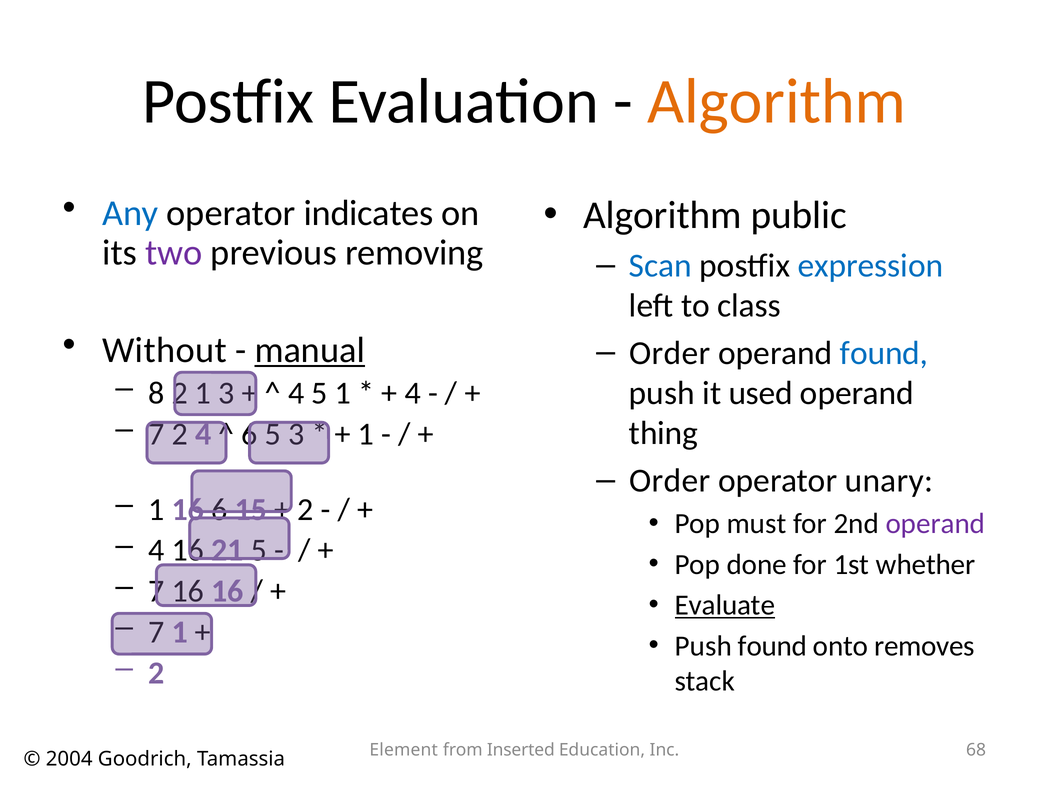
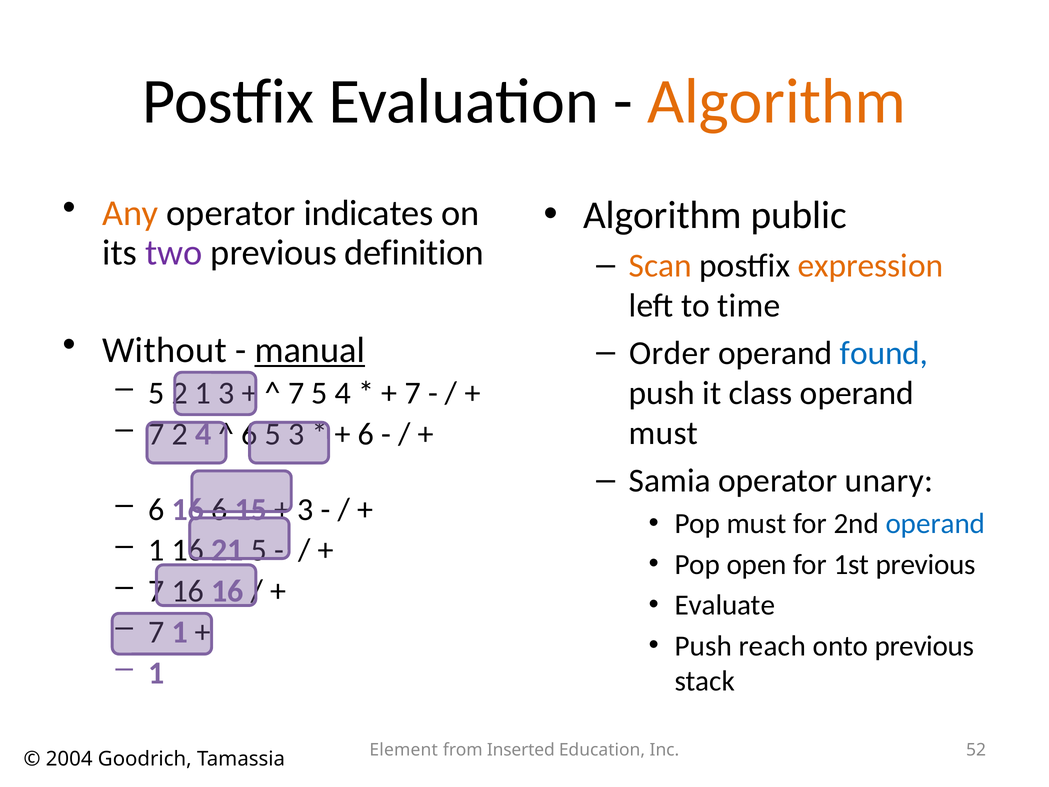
Any colour: blue -> orange
removing: removing -> definition
Scan colour: blue -> orange
expression colour: blue -> orange
class: class -> time
8 at (156, 393): 8 -> 5
4 at (296, 393): 4 -> 7
5 1: 1 -> 4
4 at (413, 393): 4 -> 7
used: used -> class
1 at (366, 434): 1 -> 6
thing at (664, 433): thing -> must
Order at (670, 480): Order -> Samia
1 at (156, 509): 1 -> 6
2 at (305, 509): 2 -> 3
operand at (935, 523) colour: purple -> blue
4 at (156, 550): 4 -> 1
done: done -> open
1st whether: whether -> previous
Evaluate underline: present -> none
Push found: found -> reach
onto removes: removes -> previous
2 at (156, 673): 2 -> 1
68: 68 -> 52
